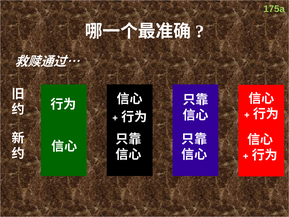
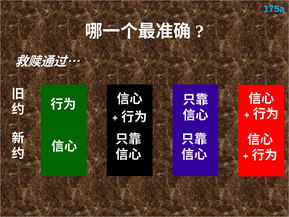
175a colour: light green -> light blue
